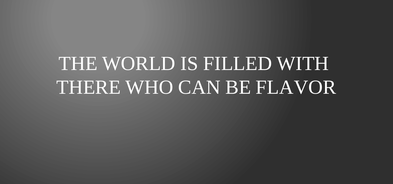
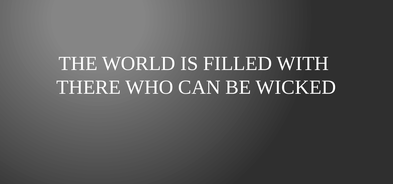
FLAVOR: FLAVOR -> WICKED
